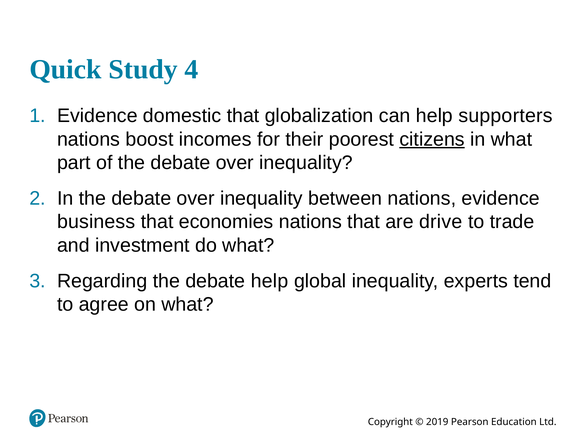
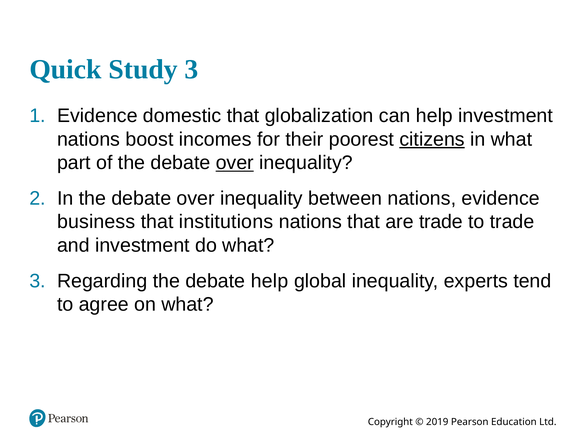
Study 4: 4 -> 3
help supporters: supporters -> investment
over at (235, 163) underline: none -> present
economies: economies -> institutions
are drive: drive -> trade
